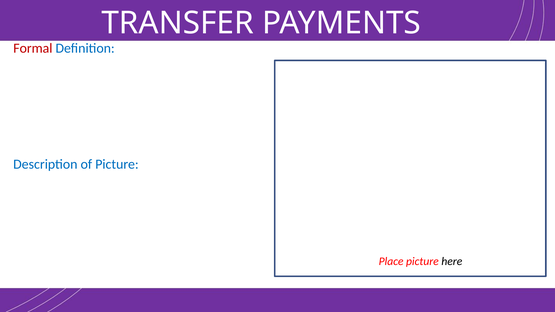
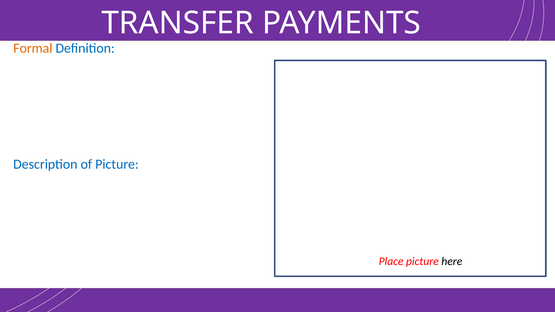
Formal colour: red -> orange
